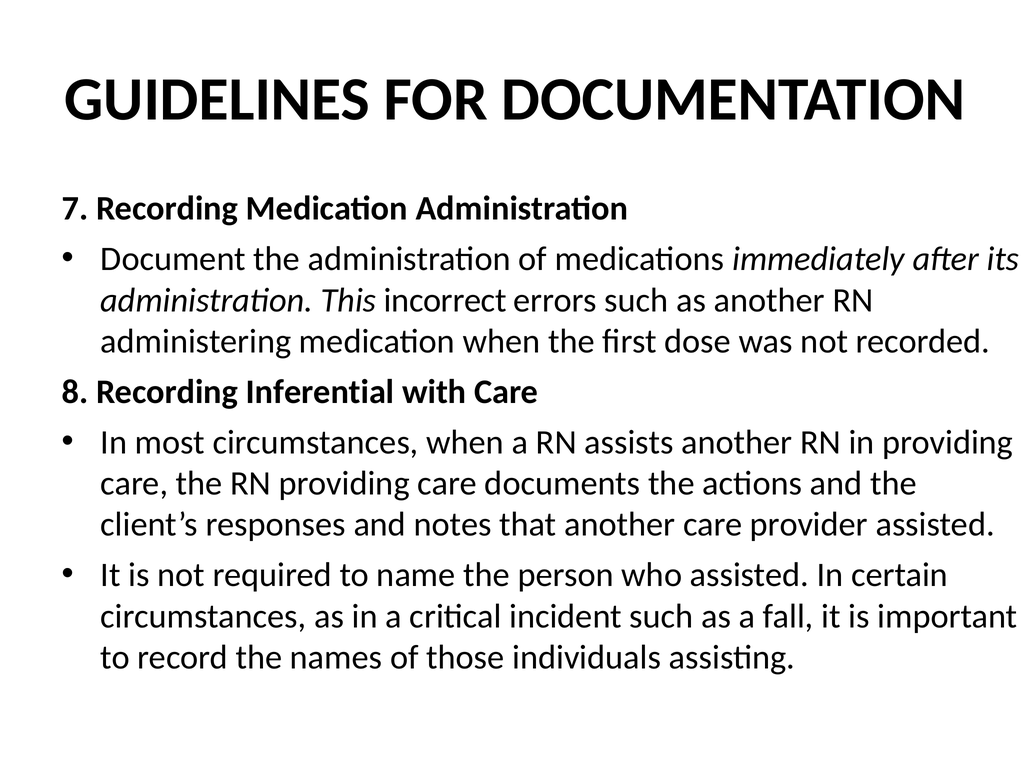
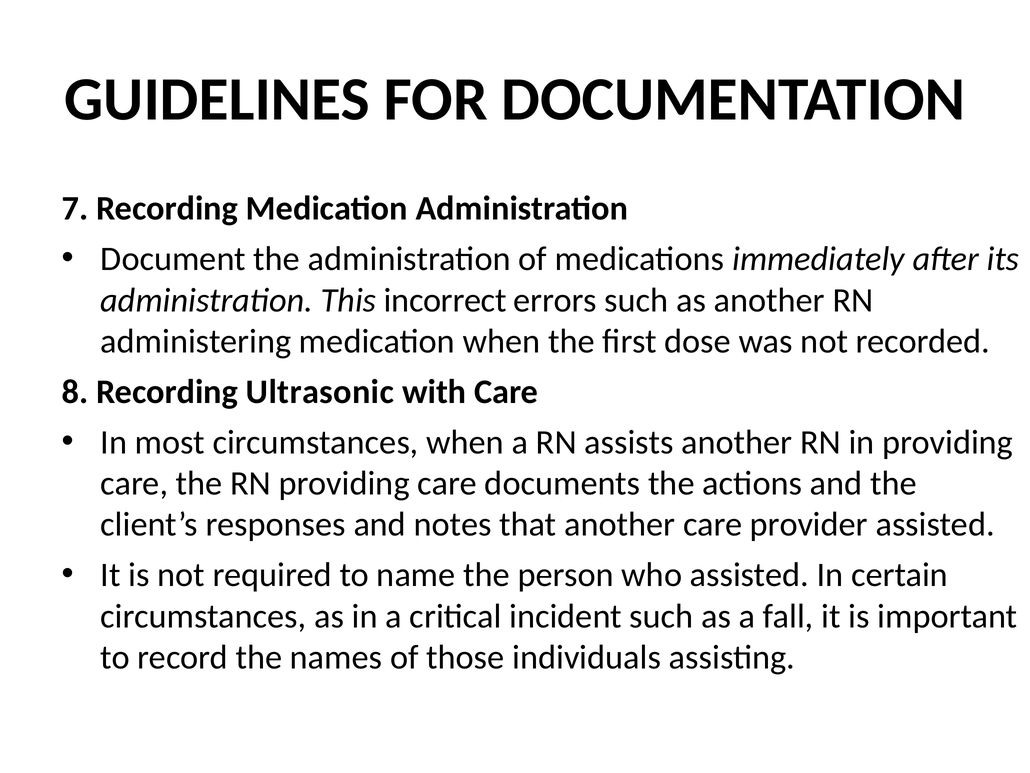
Inferential: Inferential -> Ultrasonic
